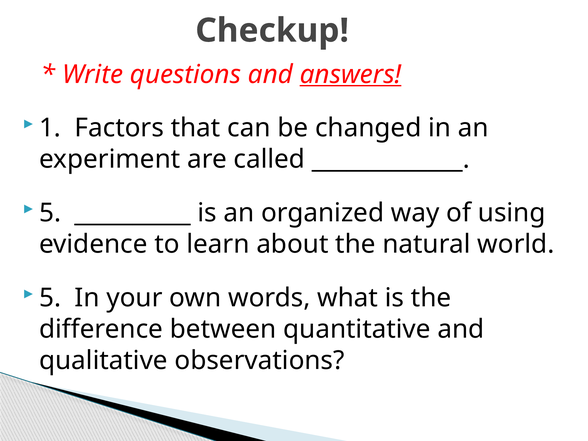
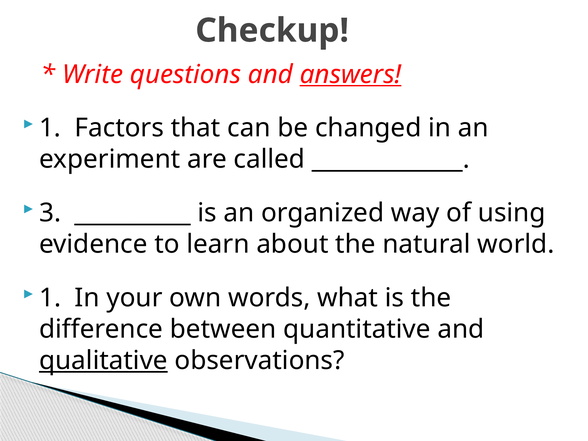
5 at (50, 213): 5 -> 3
5 at (50, 298): 5 -> 1
qualitative underline: none -> present
